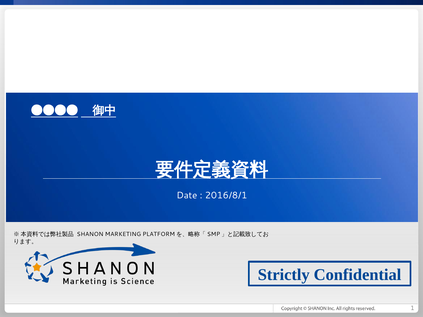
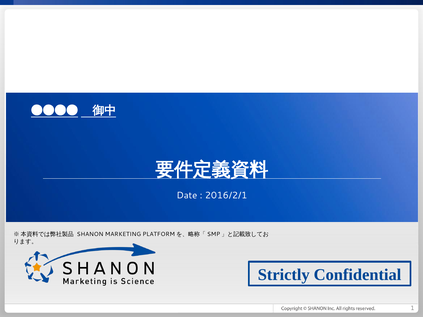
2016/8/1: 2016/8/1 -> 2016/2/1
